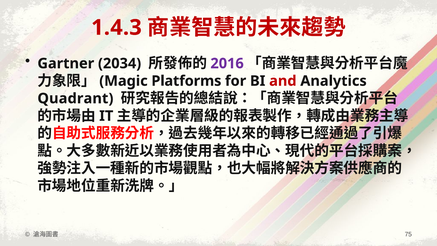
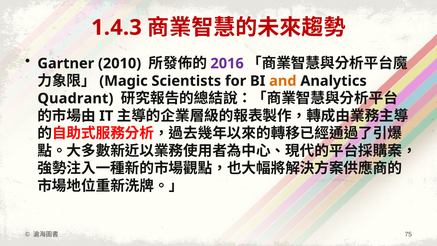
2034: 2034 -> 2010
Platforms: Platforms -> Scientists
and colour: red -> orange
